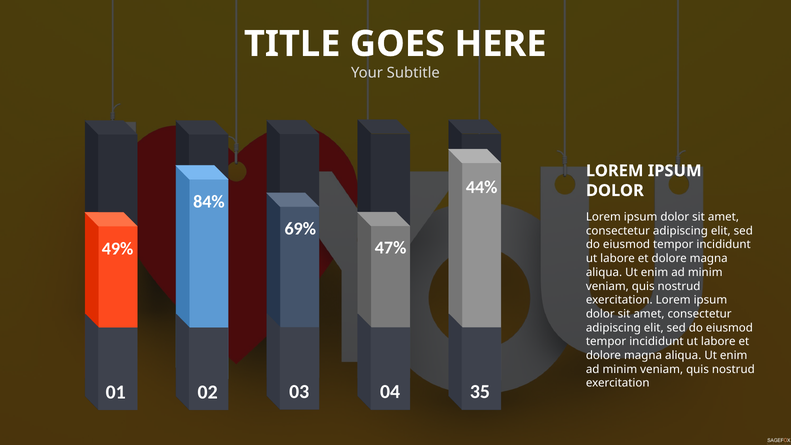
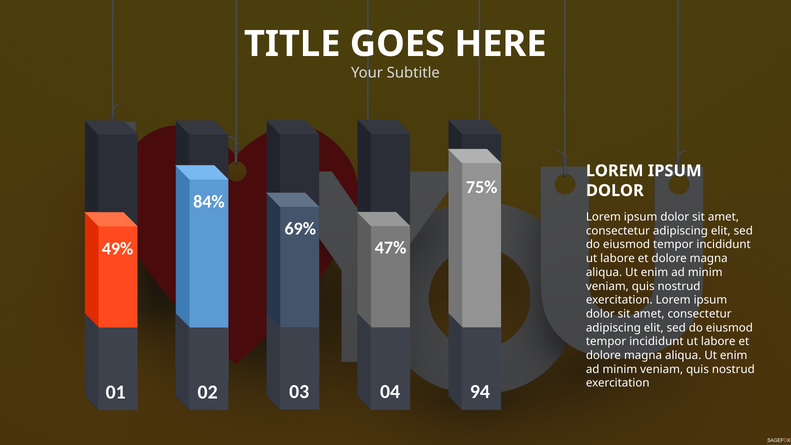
44%: 44% -> 75%
35: 35 -> 94
